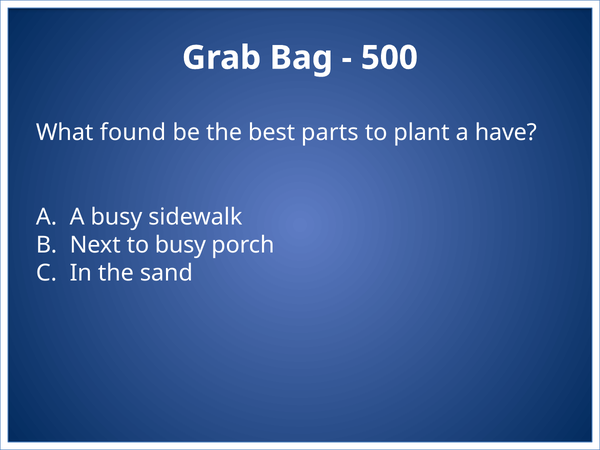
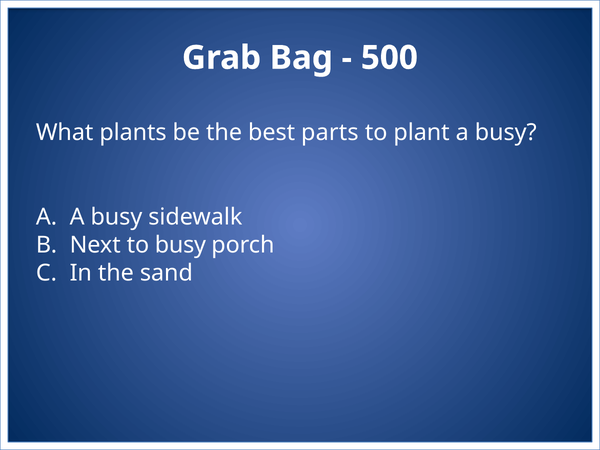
found: found -> plants
plant a have: have -> busy
